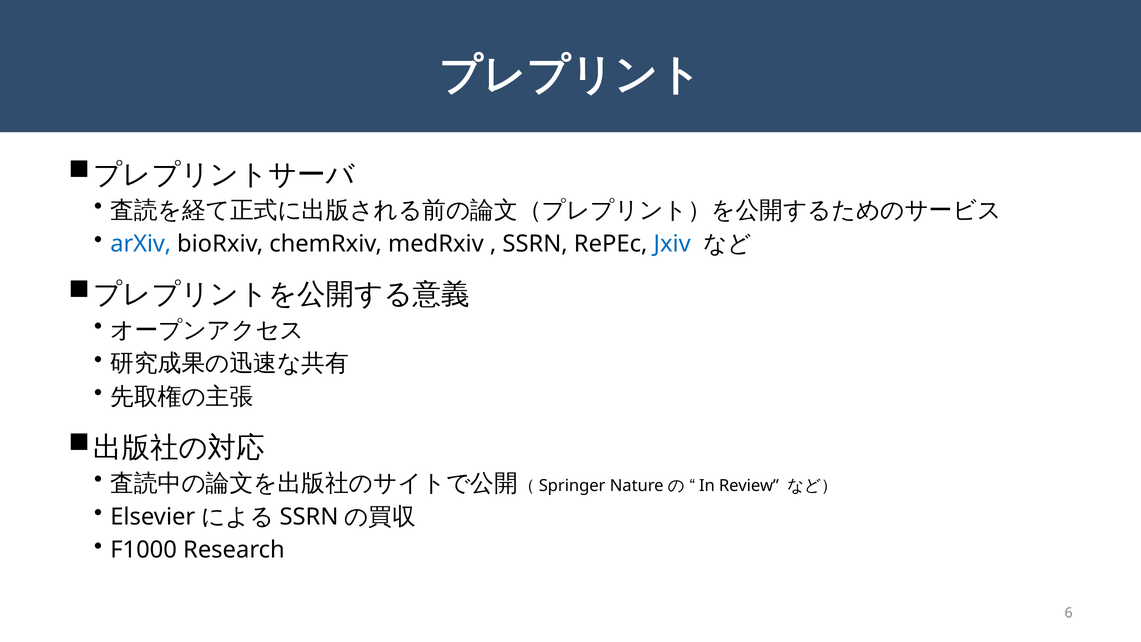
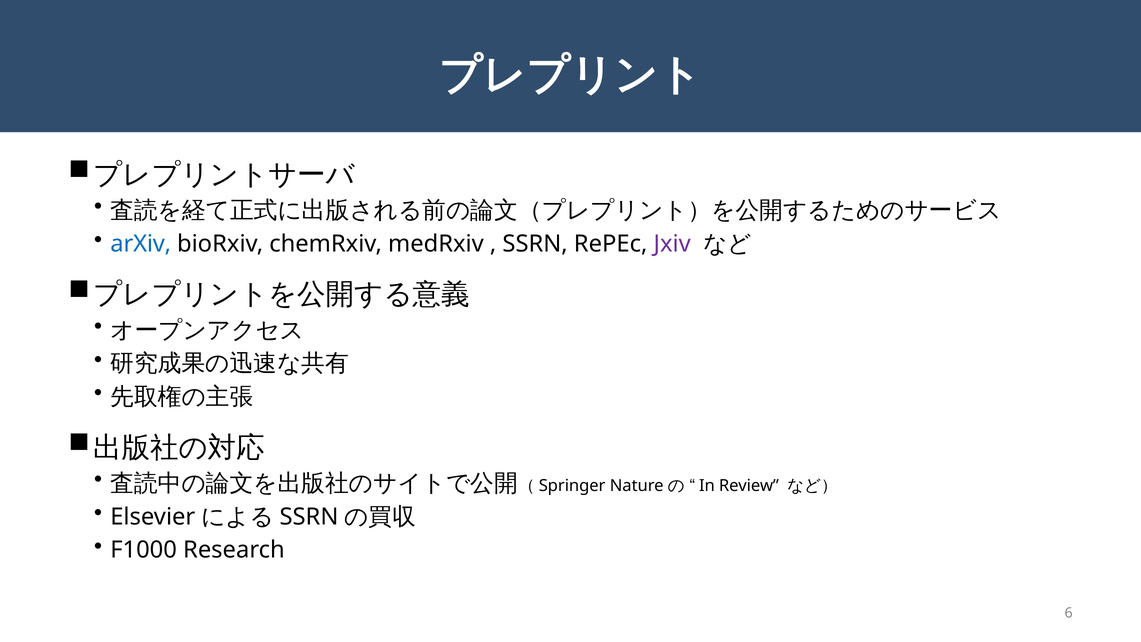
Jxiv colour: blue -> purple
